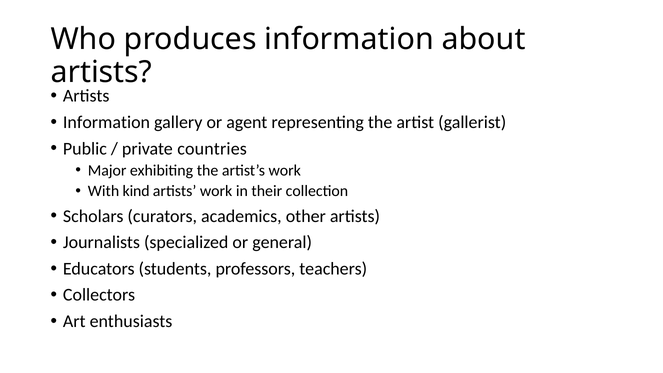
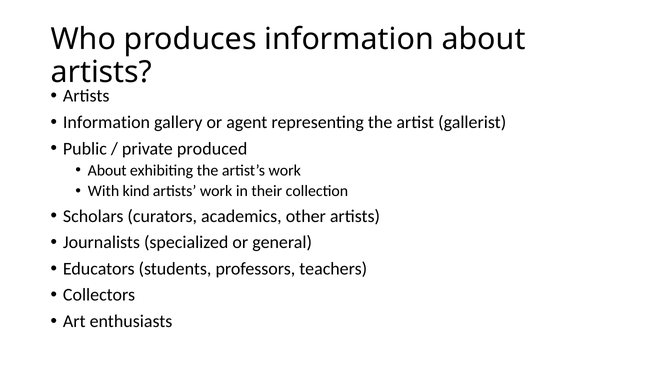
countries: countries -> produced
Major at (107, 170): Major -> About
